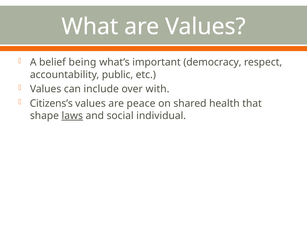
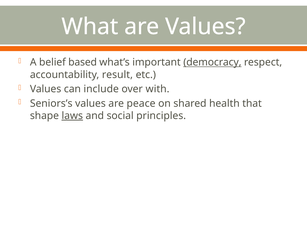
being: being -> based
democracy underline: none -> present
public: public -> result
Citizens’s: Citizens’s -> Seniors’s
individual: individual -> principles
